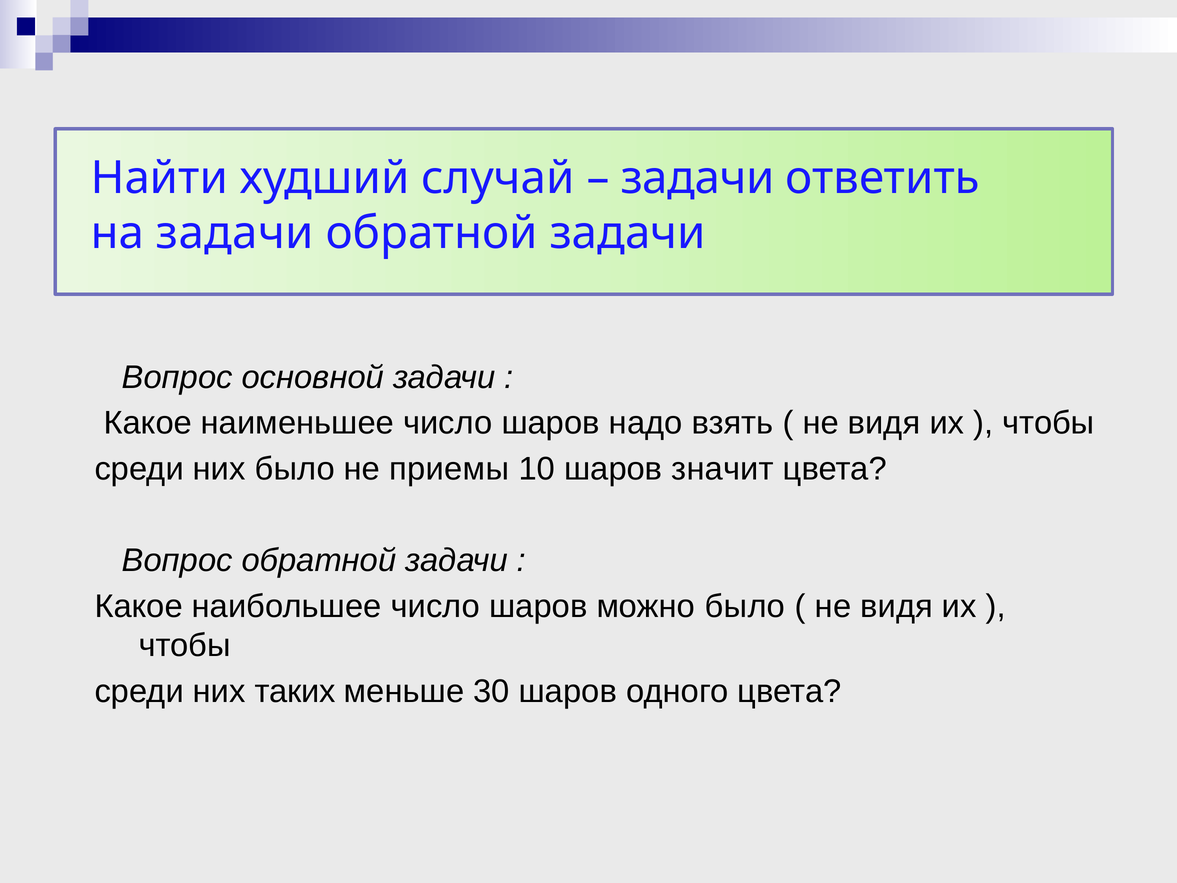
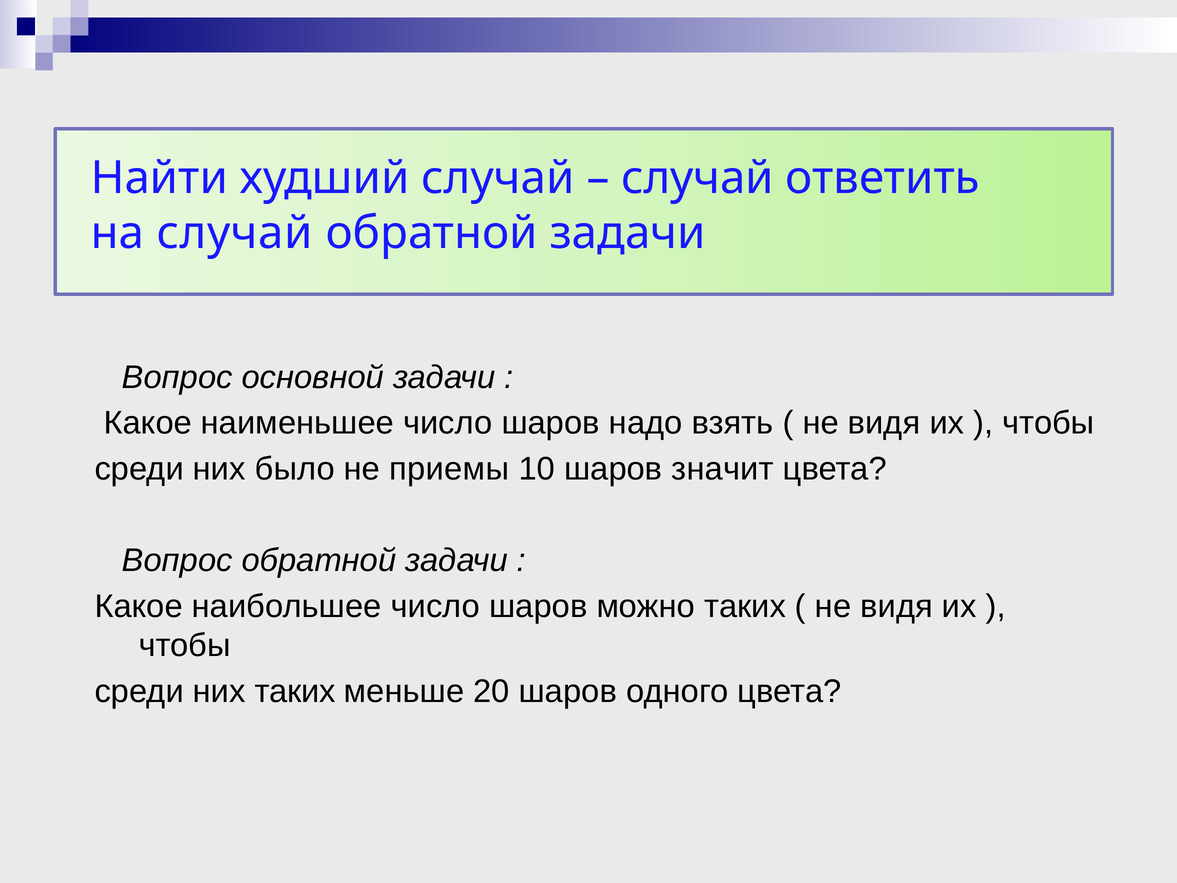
задачи at (698, 178): задачи -> случай
на задачи: задачи -> случай
можно было: было -> таких
30: 30 -> 20
